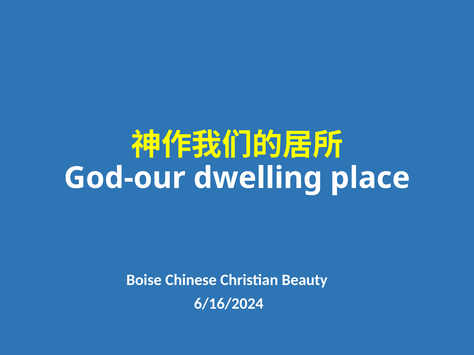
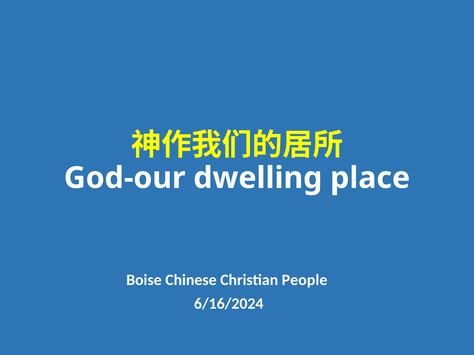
Beauty: Beauty -> People
